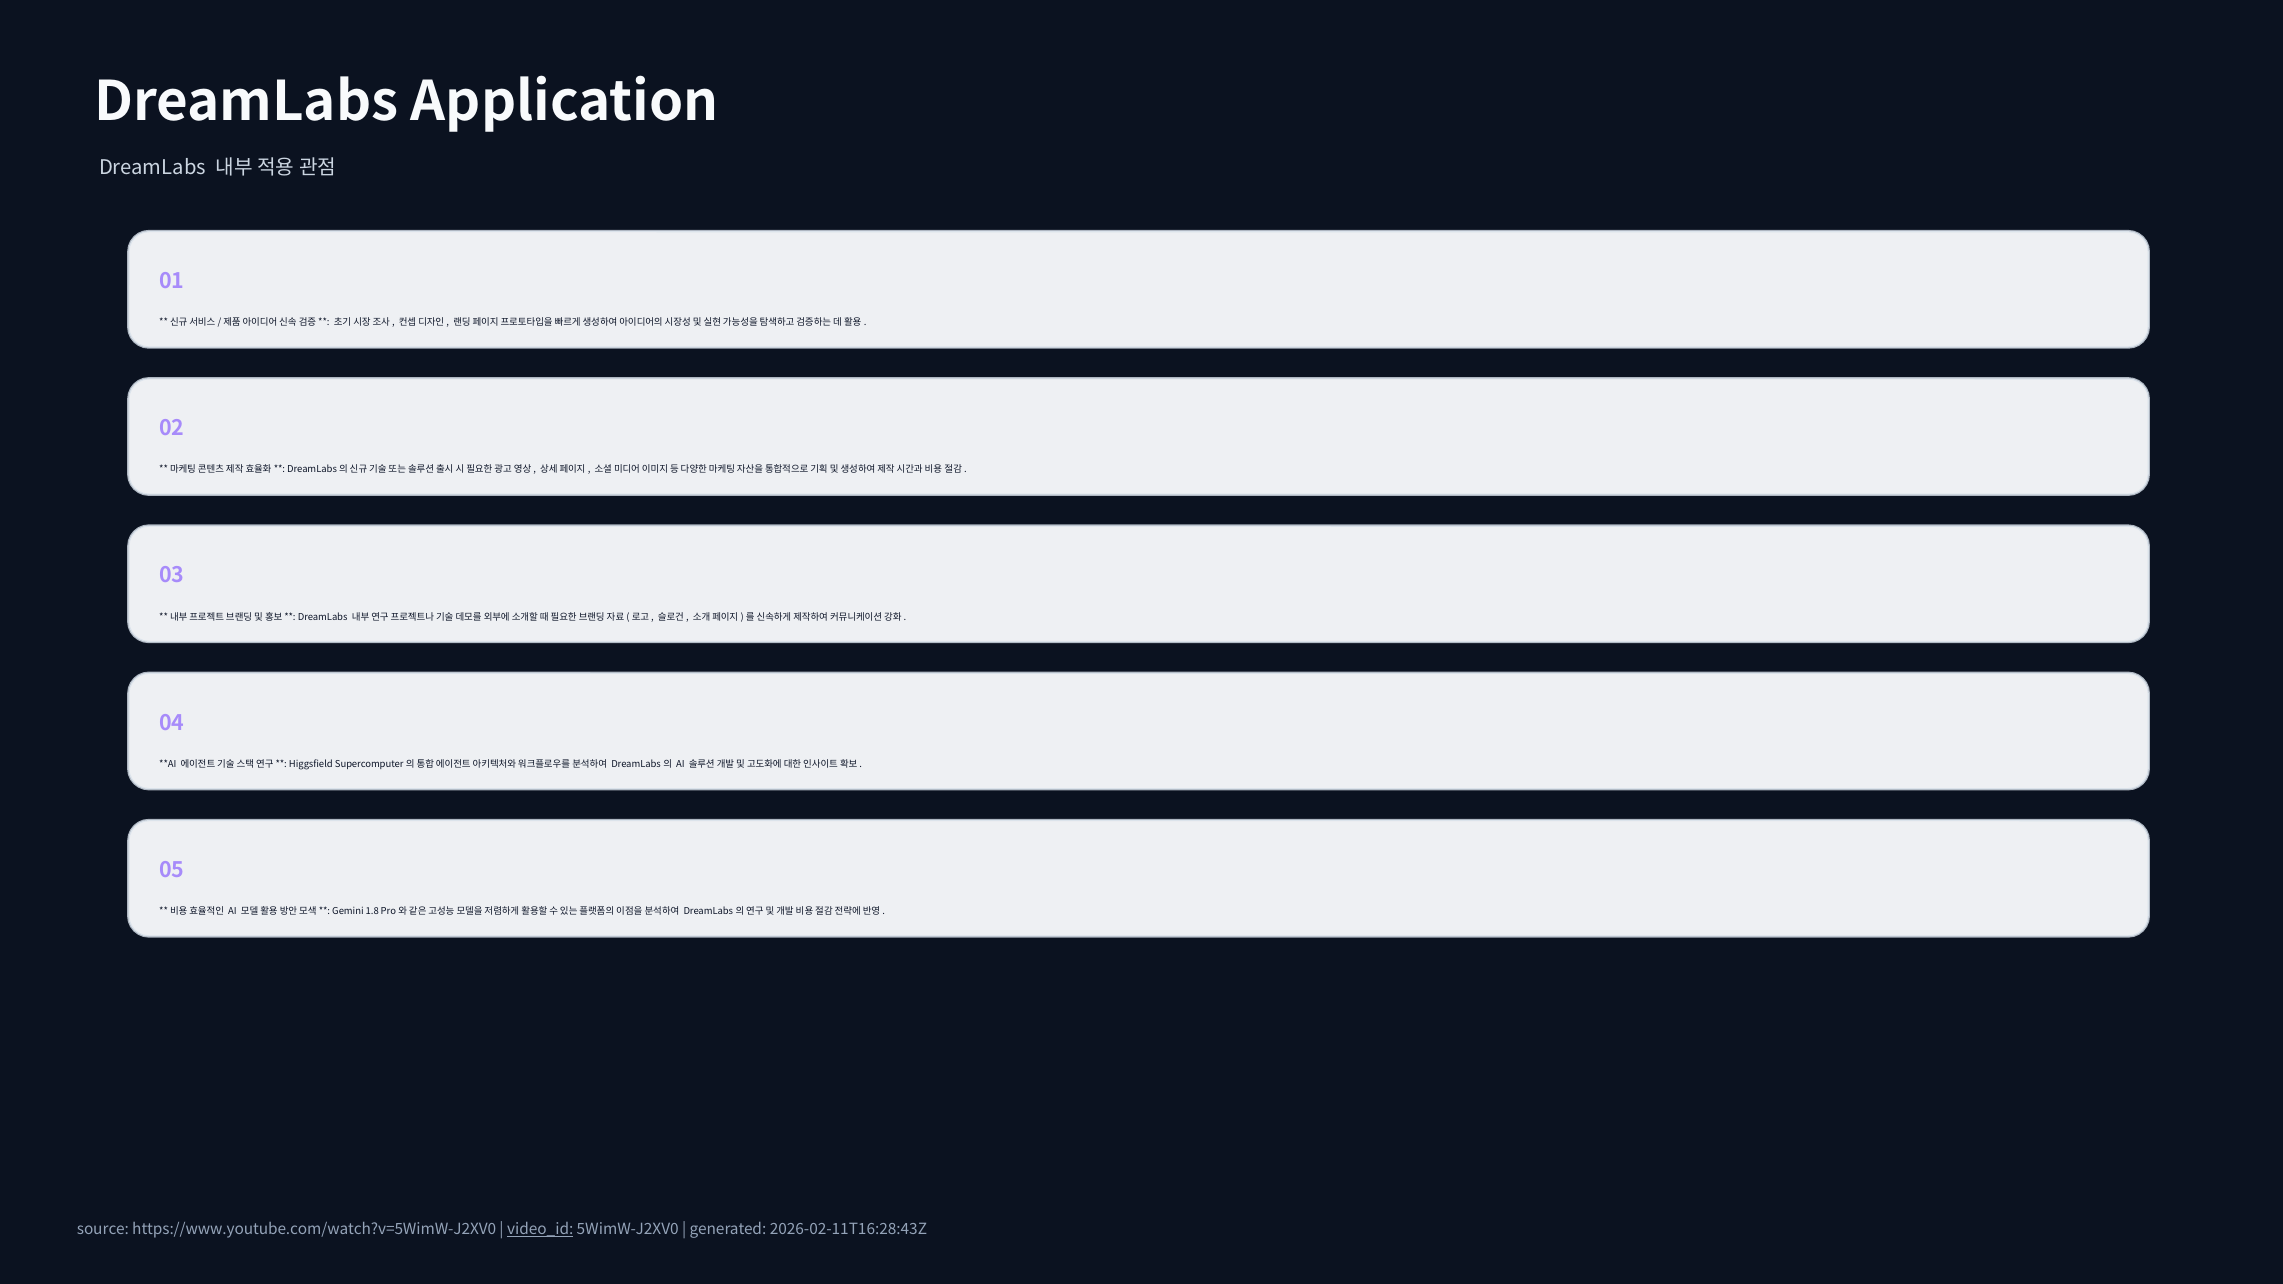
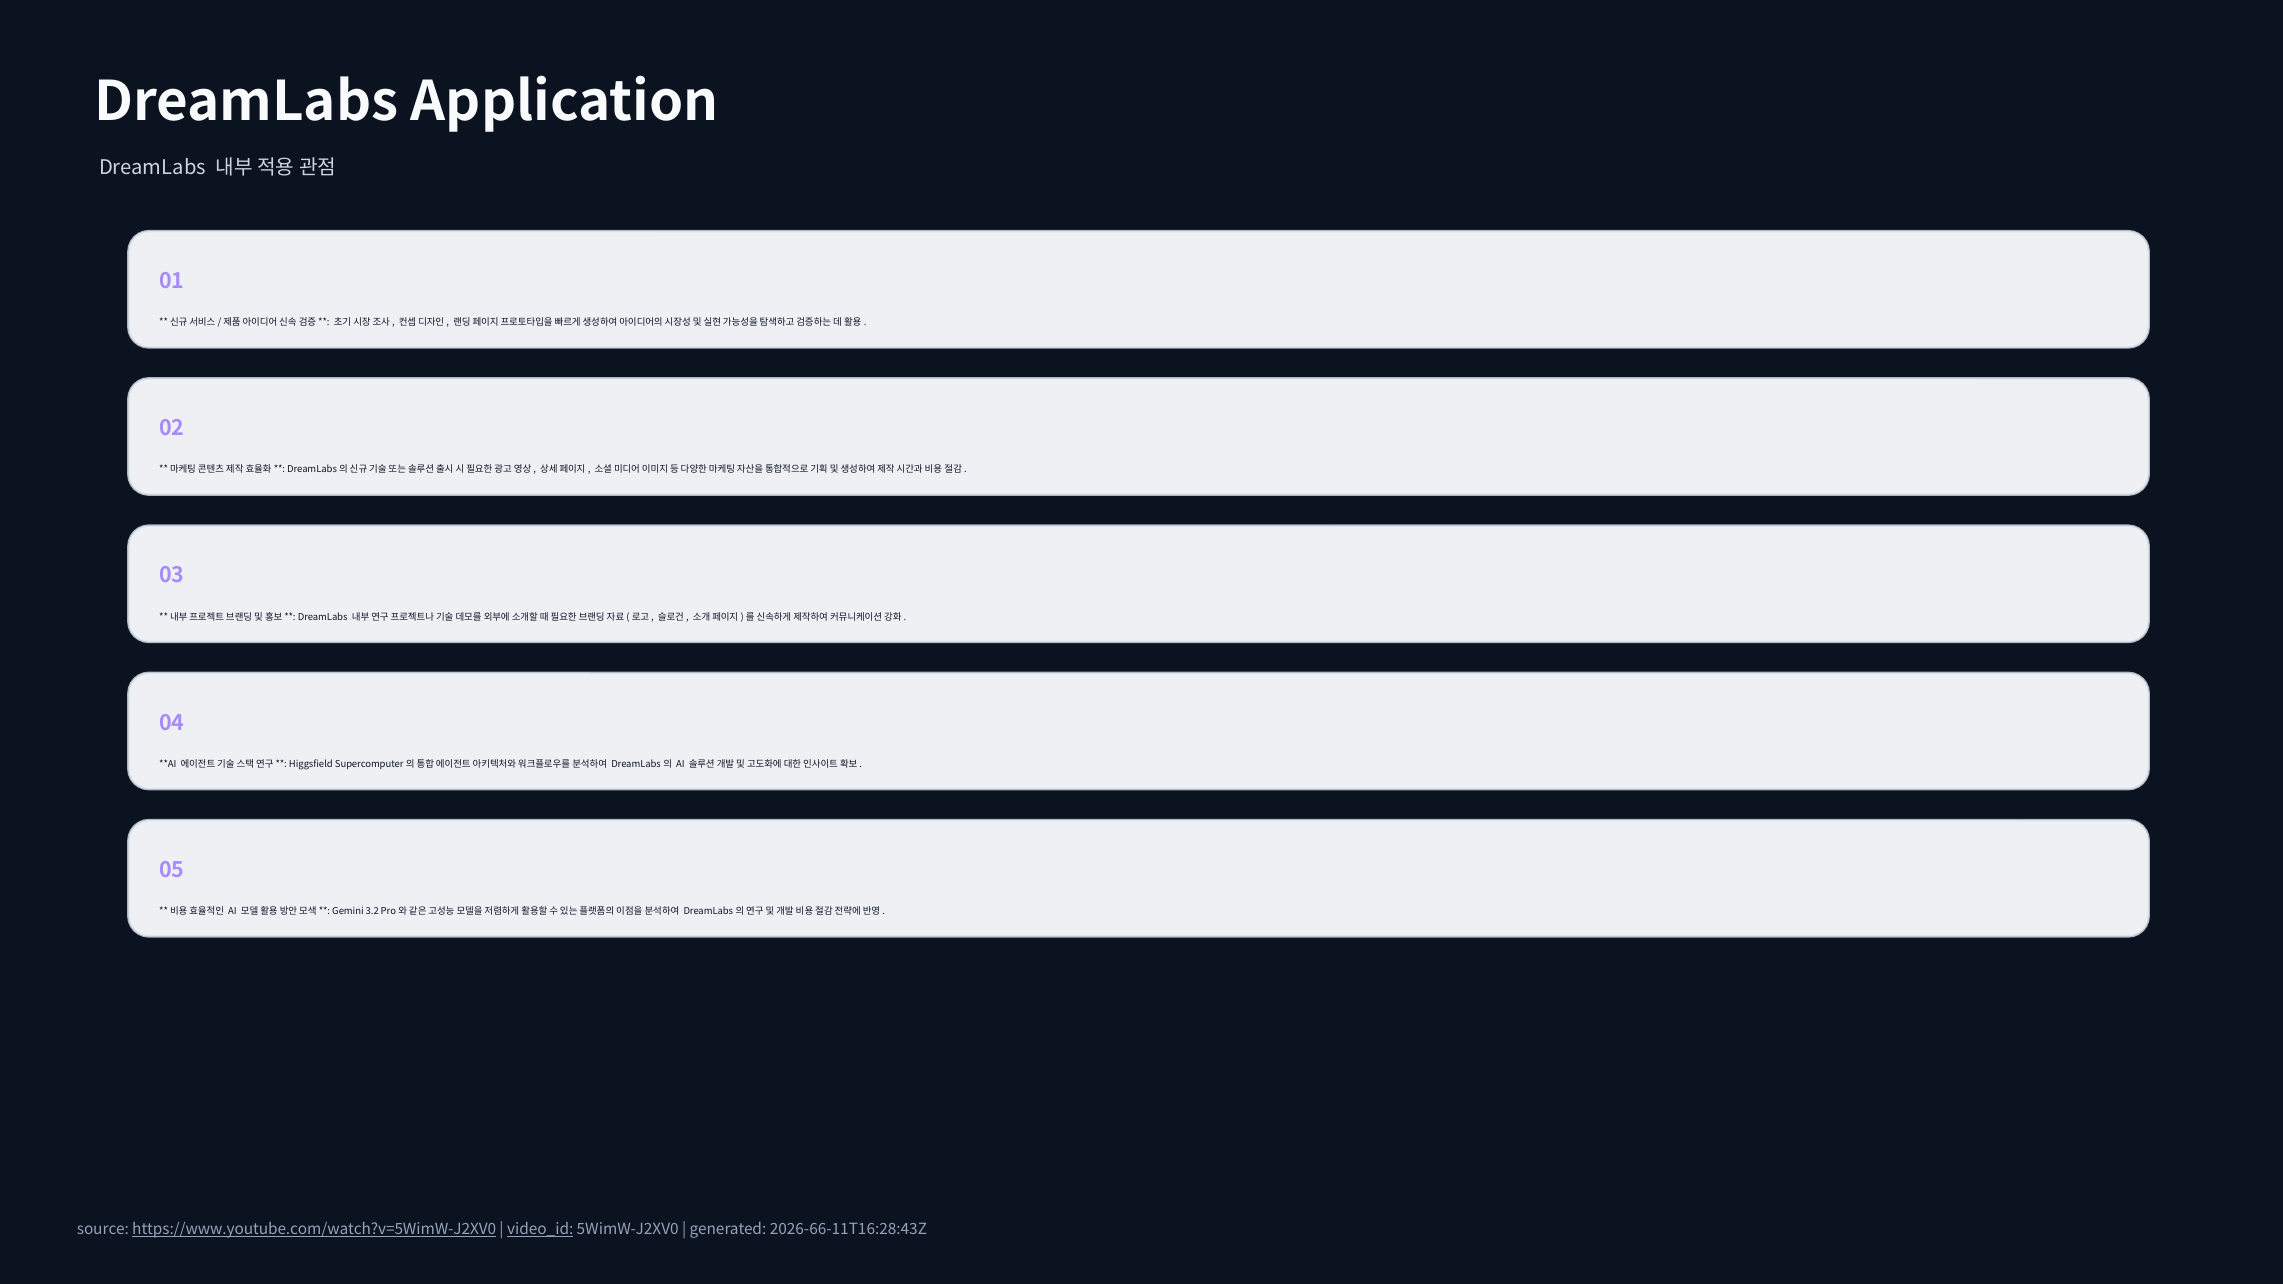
1.8: 1.8 -> 3.2
https://www.youtube.com/watch?v=5WimW-J2XV0 underline: none -> present
2026-02-11T16:28:43Z: 2026-02-11T16:28:43Z -> 2026-66-11T16:28:43Z
